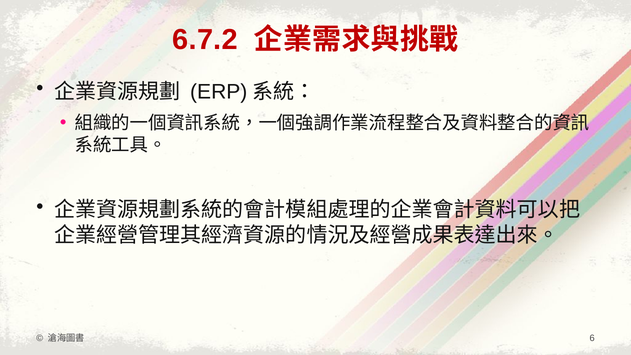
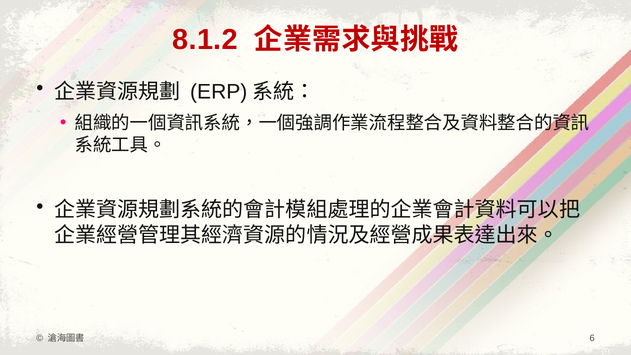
6.7.2: 6.7.2 -> 8.1.2
